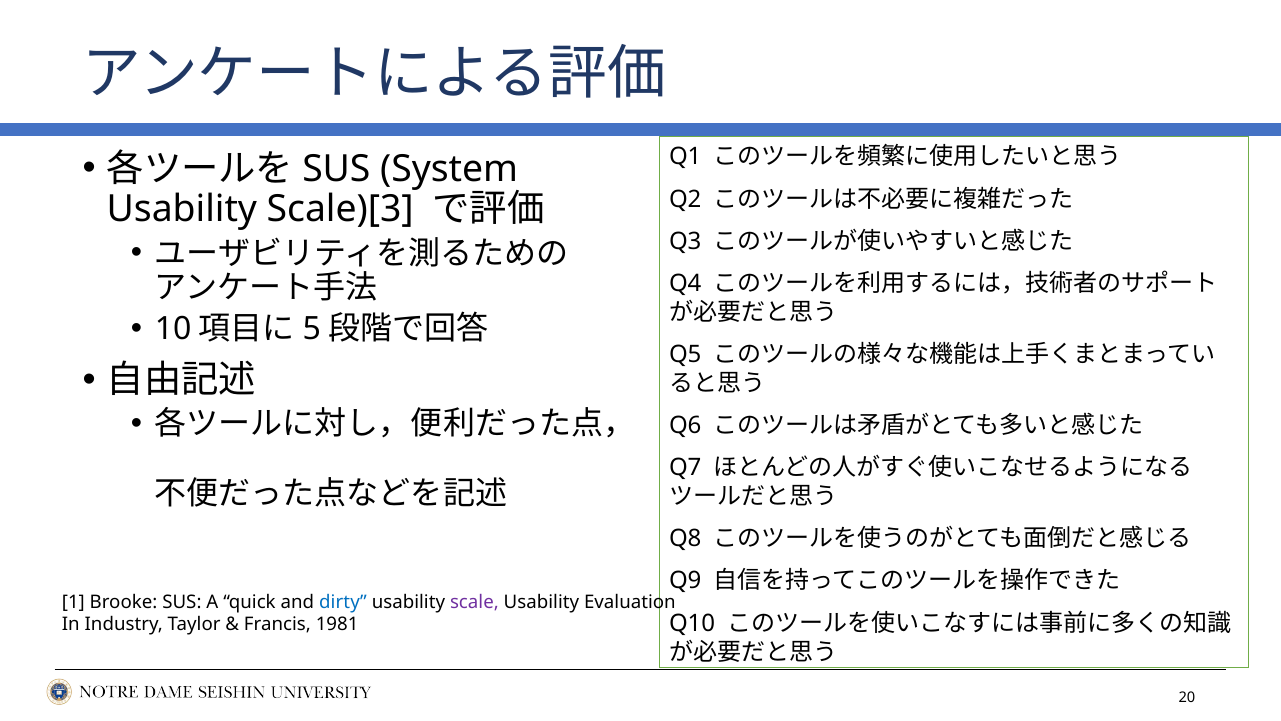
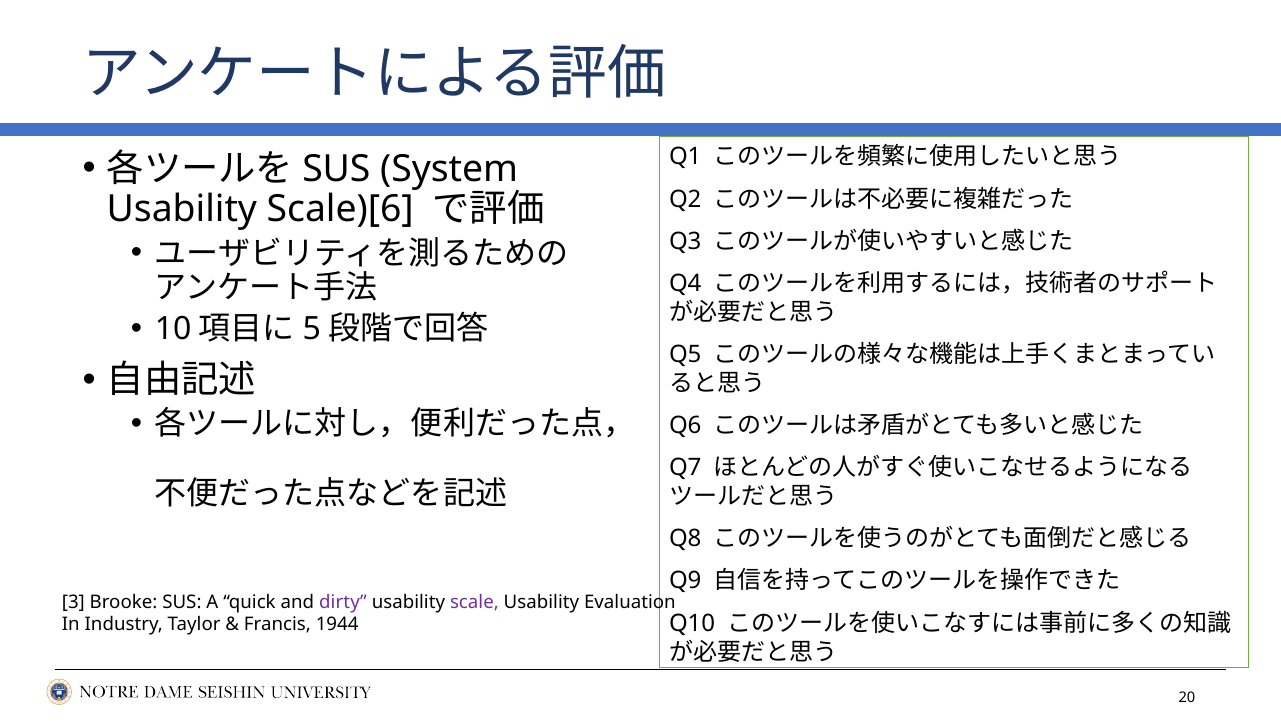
Scale)[3: Scale)[3 -> Scale)[6
1: 1 -> 3
dirty colour: blue -> purple
1981: 1981 -> 1944
